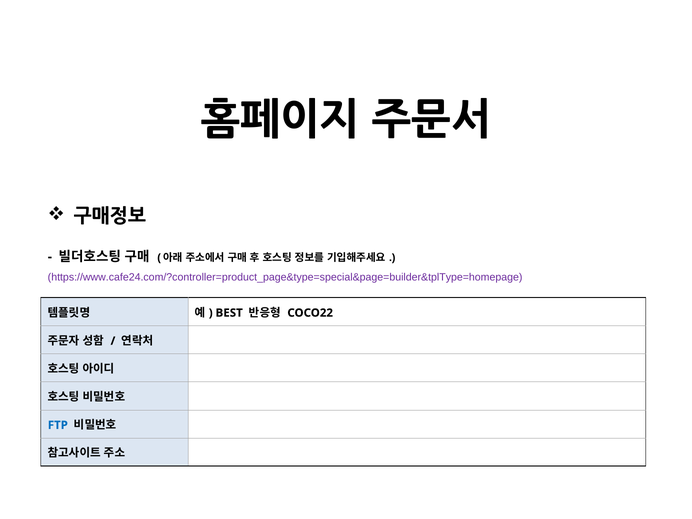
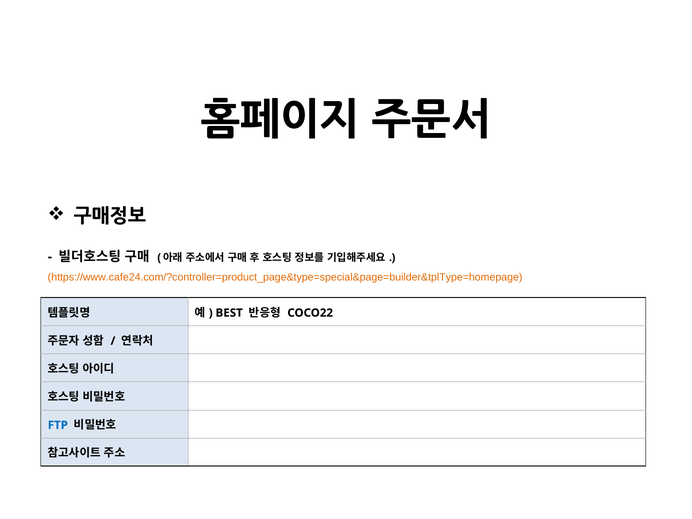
https://www.cafe24.com/?controller=product_page&type=special&page=builder&tplType=homepage colour: purple -> orange
